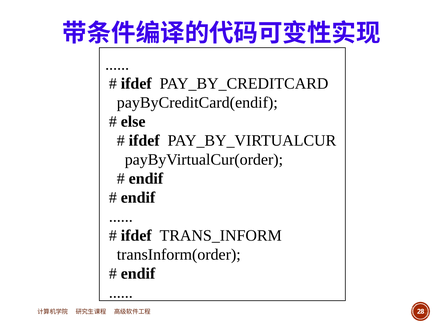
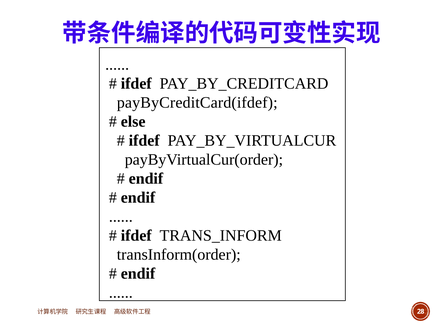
payByCreditCard(endif: payByCreditCard(endif -> payByCreditCard(ifdef
